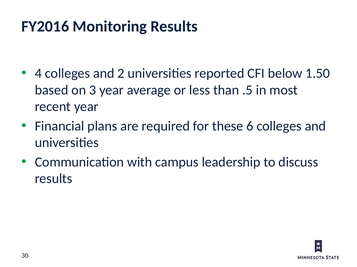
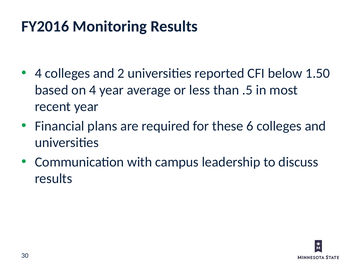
on 3: 3 -> 4
